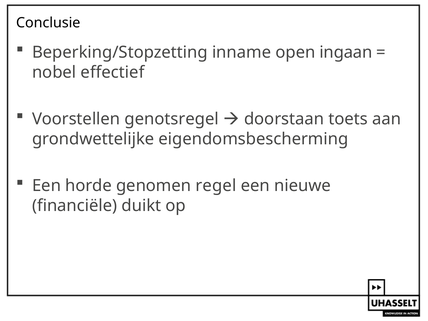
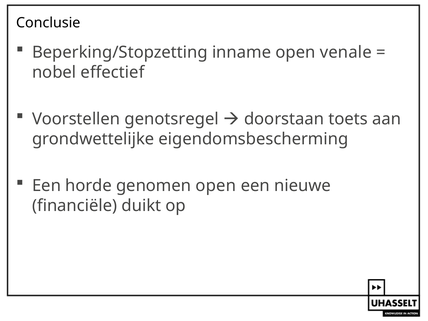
ingaan: ingaan -> venale
genomen regel: regel -> open
